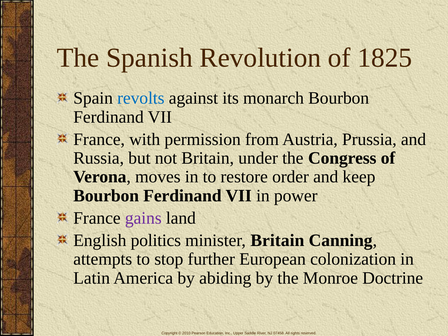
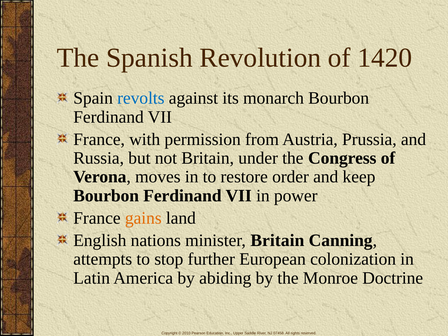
1825: 1825 -> 1420
gains colour: purple -> orange
politics: politics -> nations
